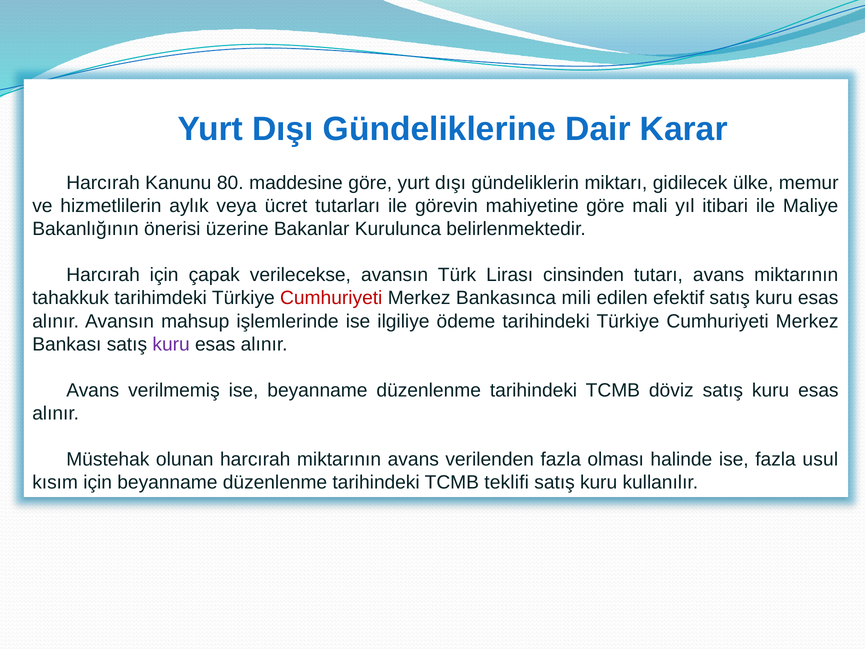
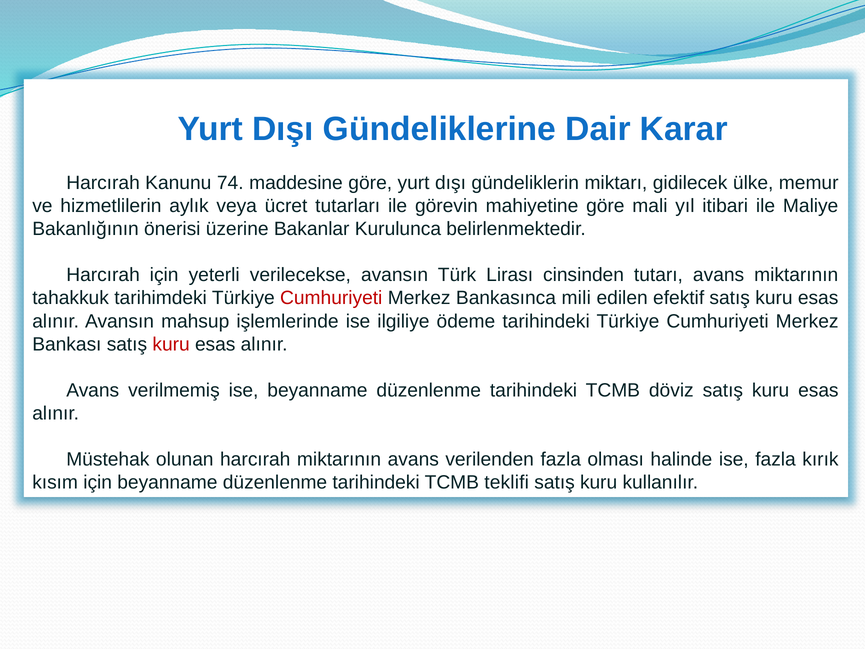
80: 80 -> 74
çapak: çapak -> yeterli
kuru at (171, 344) colour: purple -> red
usul: usul -> kırık
